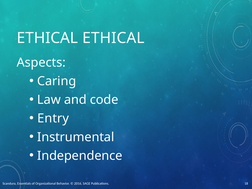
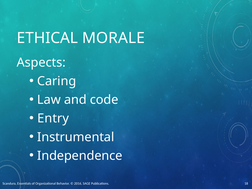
ETHICAL ETHICAL: ETHICAL -> MORALE
